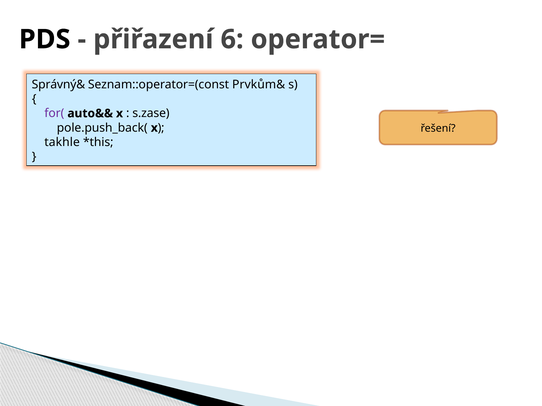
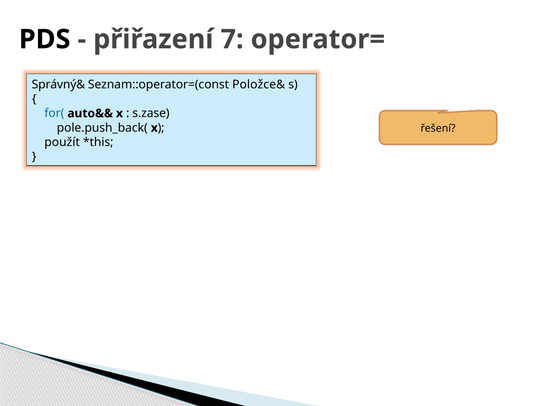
6: 6 -> 7
Prvkům&: Prvkům& -> Položce&
for( colour: purple -> blue
takhle: takhle -> použít
